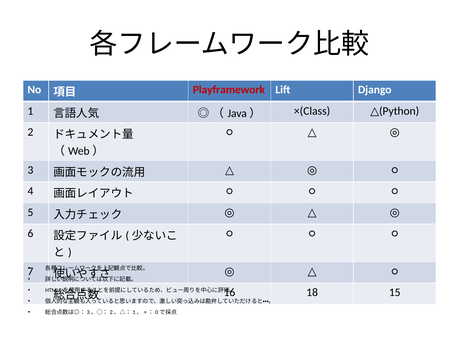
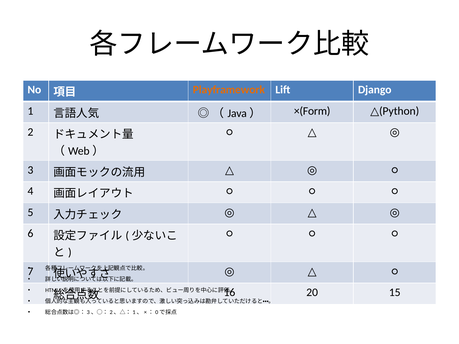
Playframework colour: red -> orange
×(Class: ×(Class -> ×(Form
18: 18 -> 20
